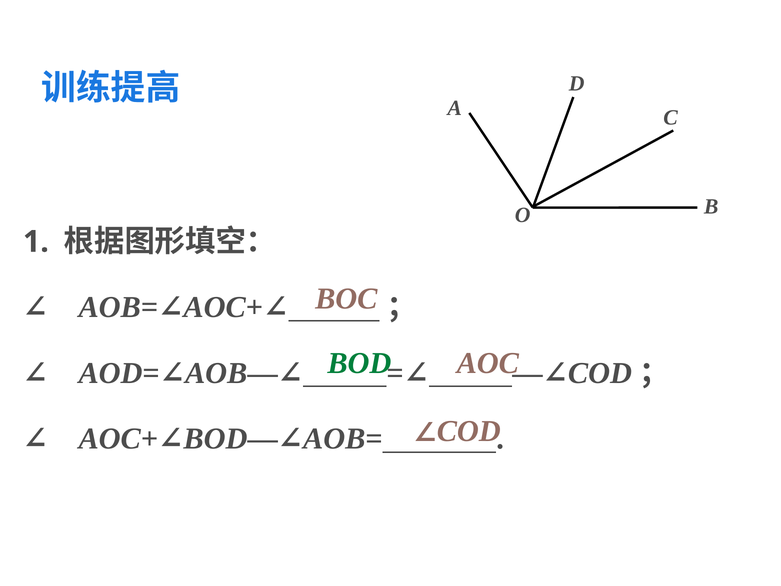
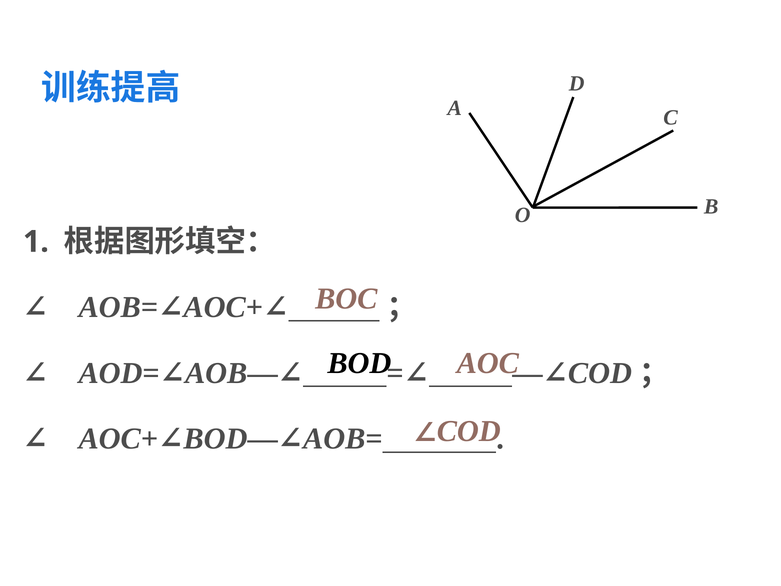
BOD colour: green -> black
